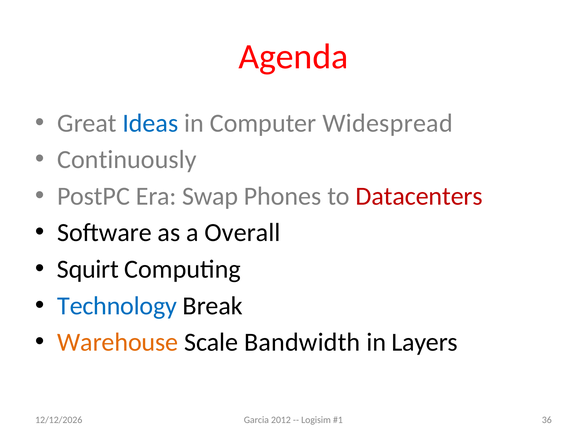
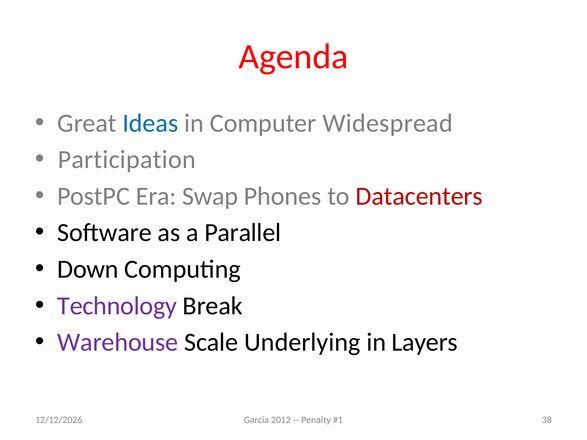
Continuously: Continuously -> Participation
Overall: Overall -> Parallel
Squirt: Squirt -> Down
Technology colour: blue -> purple
Warehouse colour: orange -> purple
Bandwidth: Bandwidth -> Underlying
Logisim: Logisim -> Penalty
36: 36 -> 38
